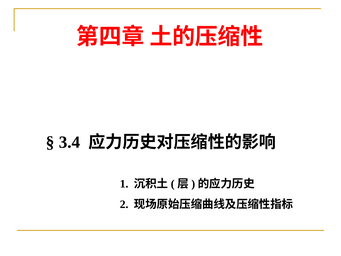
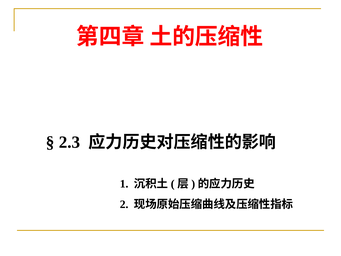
3.4: 3.4 -> 2.3
